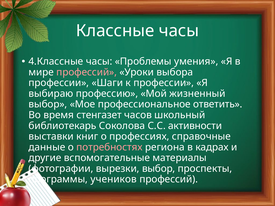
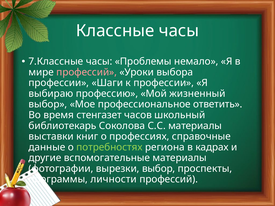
4.Классные: 4.Классные -> 7.Классные
умения: умения -> немало
С.С активности: активности -> материалы
потребностях colour: pink -> light green
учеников: учеников -> личности
